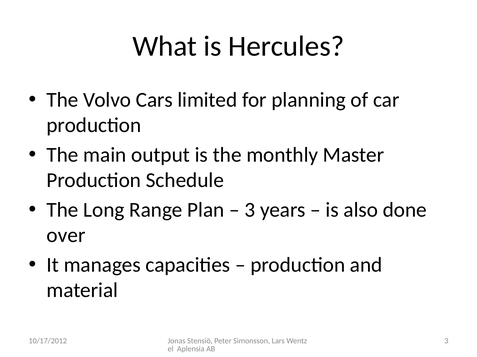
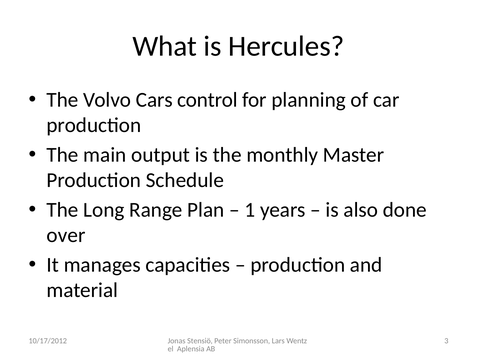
limited: limited -> control
3 at (250, 210): 3 -> 1
